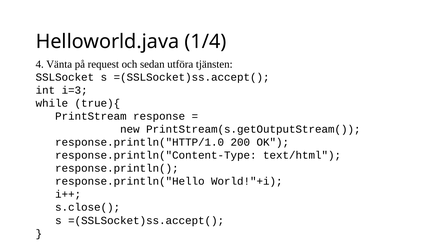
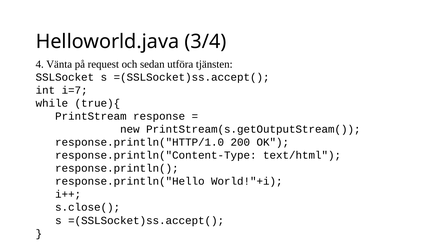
1/4: 1/4 -> 3/4
i=3: i=3 -> i=7
